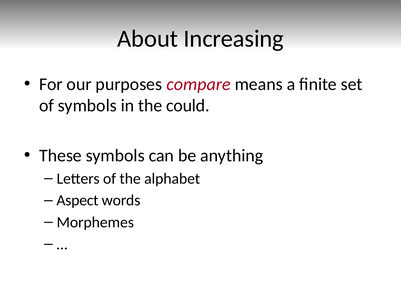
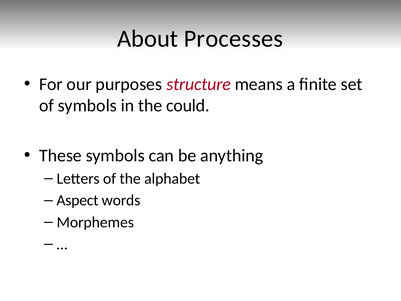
Increasing: Increasing -> Processes
compare: compare -> structure
